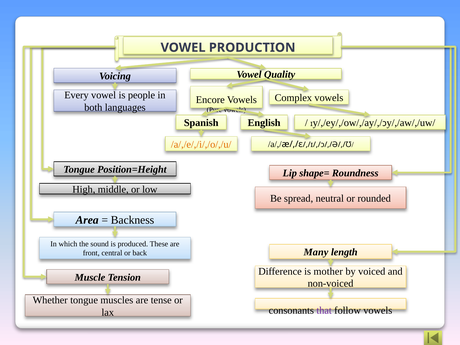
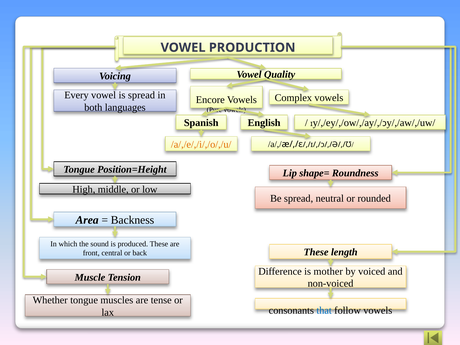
is people: people -> spread
Many at (316, 252): Many -> These
that colour: purple -> blue
